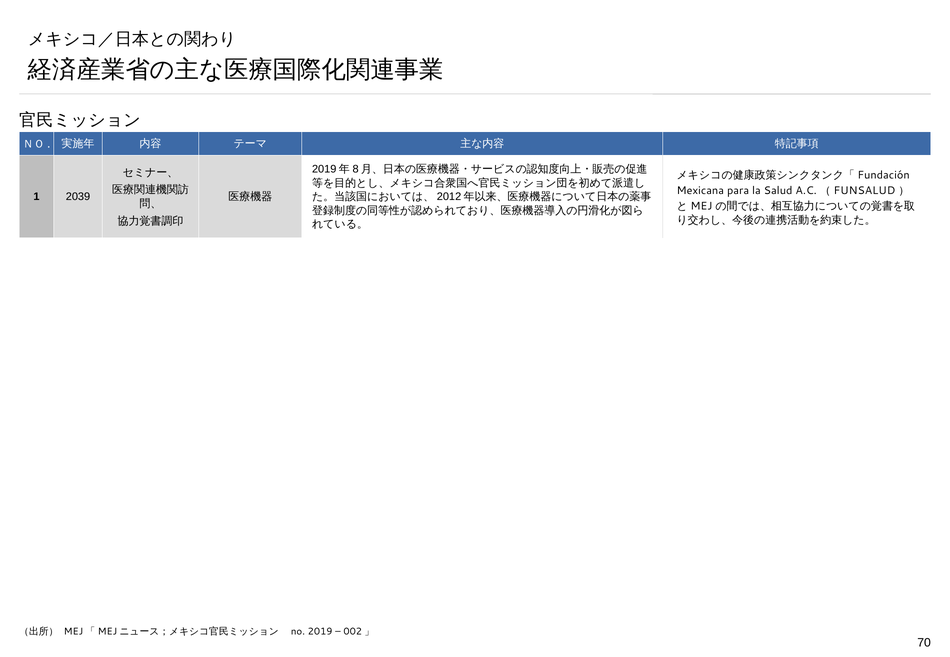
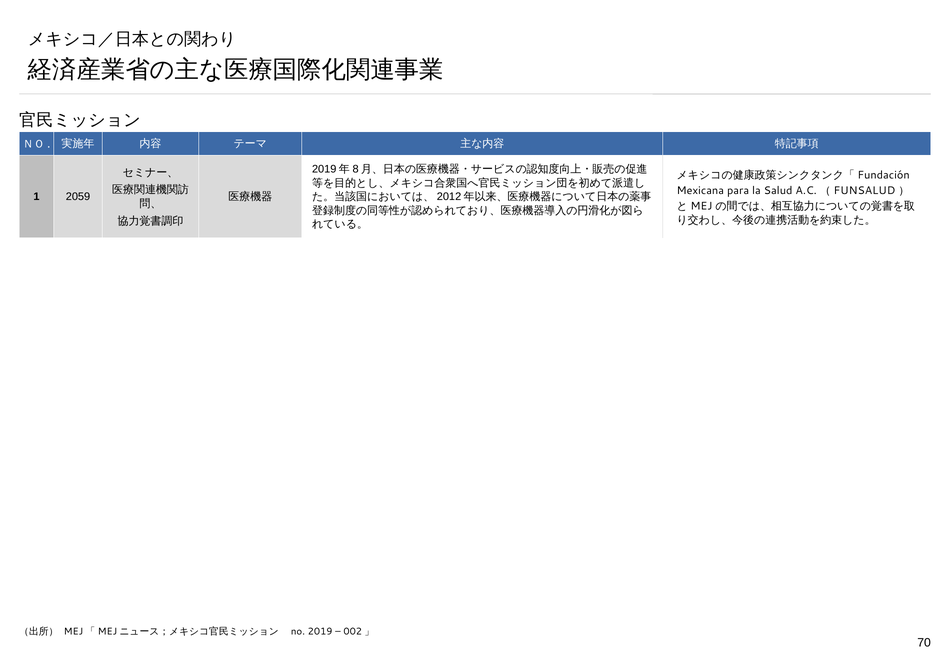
2039: 2039 -> 2059
